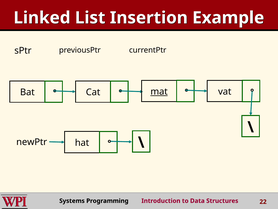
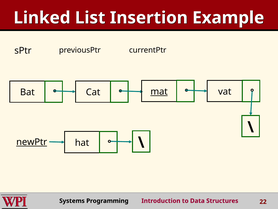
newPtr underline: none -> present
